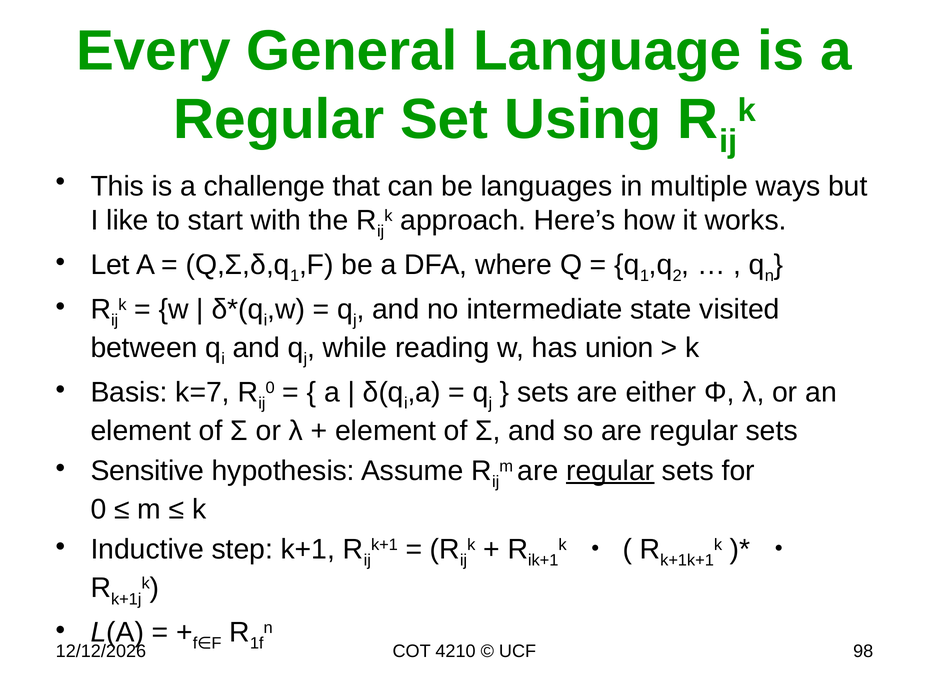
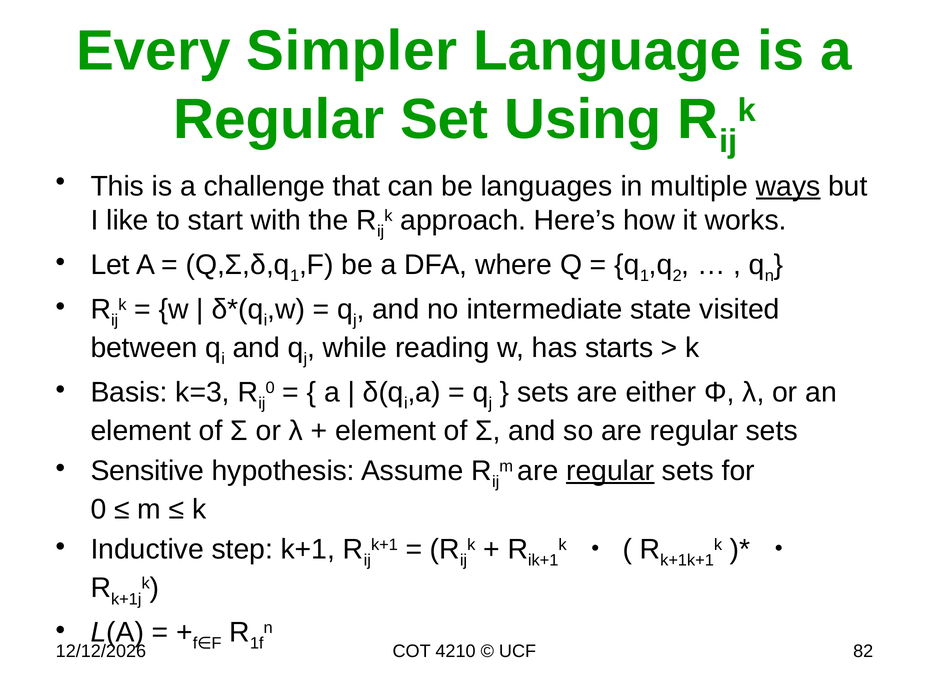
General: General -> Simpler
ways underline: none -> present
union: union -> starts
k=7: k=7 -> k=3
98: 98 -> 82
